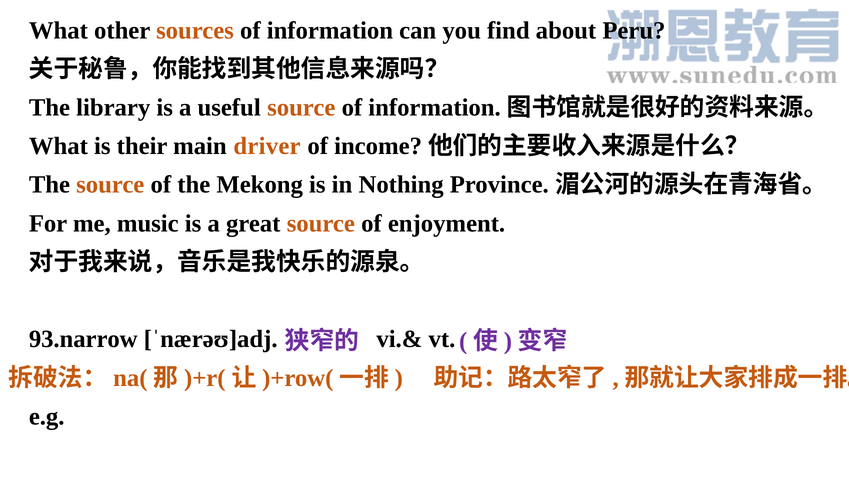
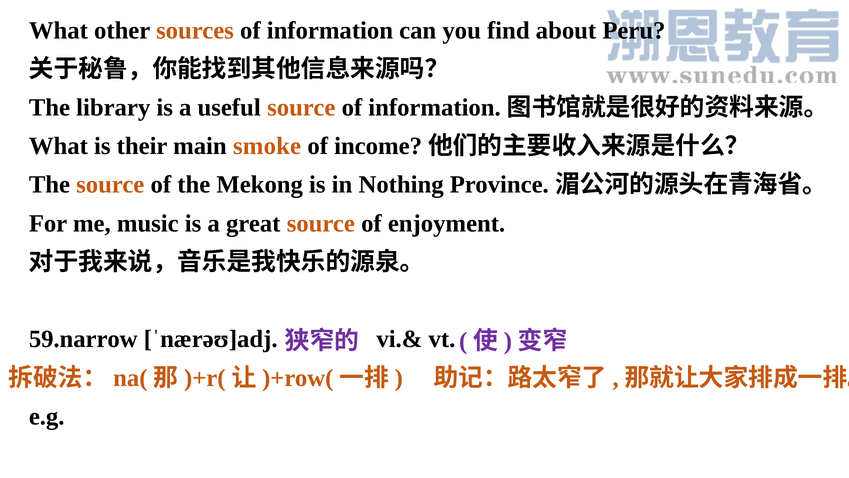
driver: driver -> smoke
93.narrow: 93.narrow -> 59.narrow
